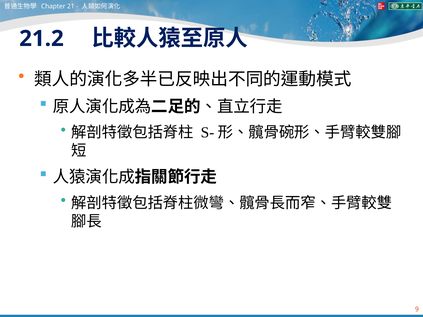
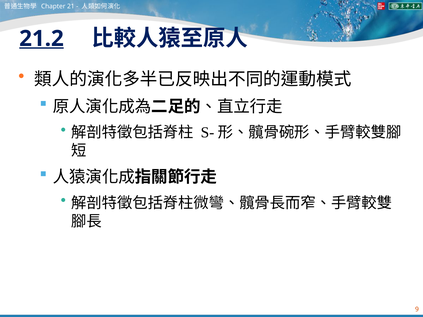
21.2 underline: none -> present
